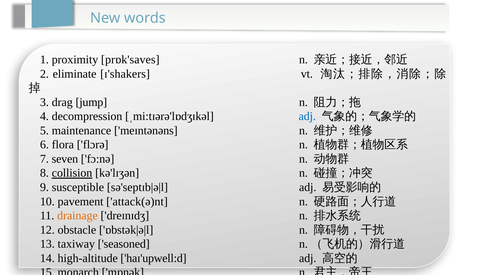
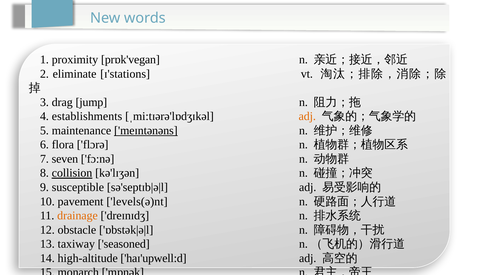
prɒk'saves: prɒk'saves -> prɒk'vegan
ɪ'shakers: ɪ'shakers -> ɪ'stations
decompression: decompression -> establishments
adj at (307, 116) colour: blue -> orange
meɪntənəns underline: none -> present
attack(ə)nt: attack(ə)nt -> levels(ə)nt
